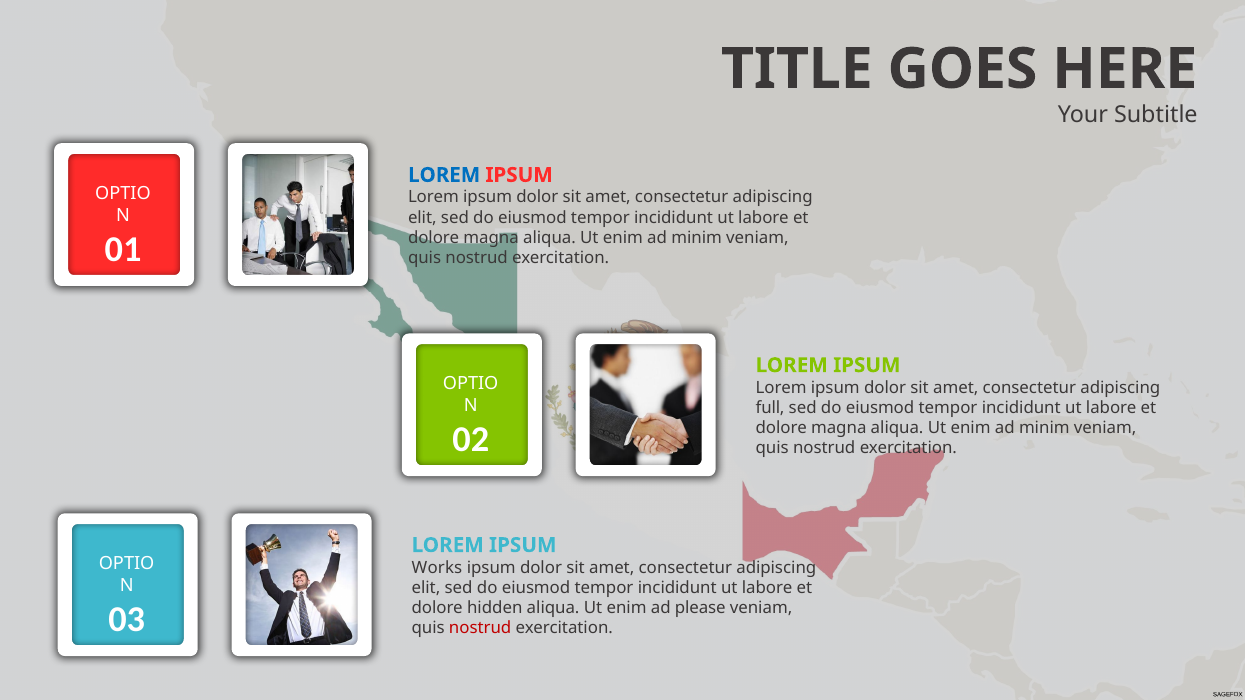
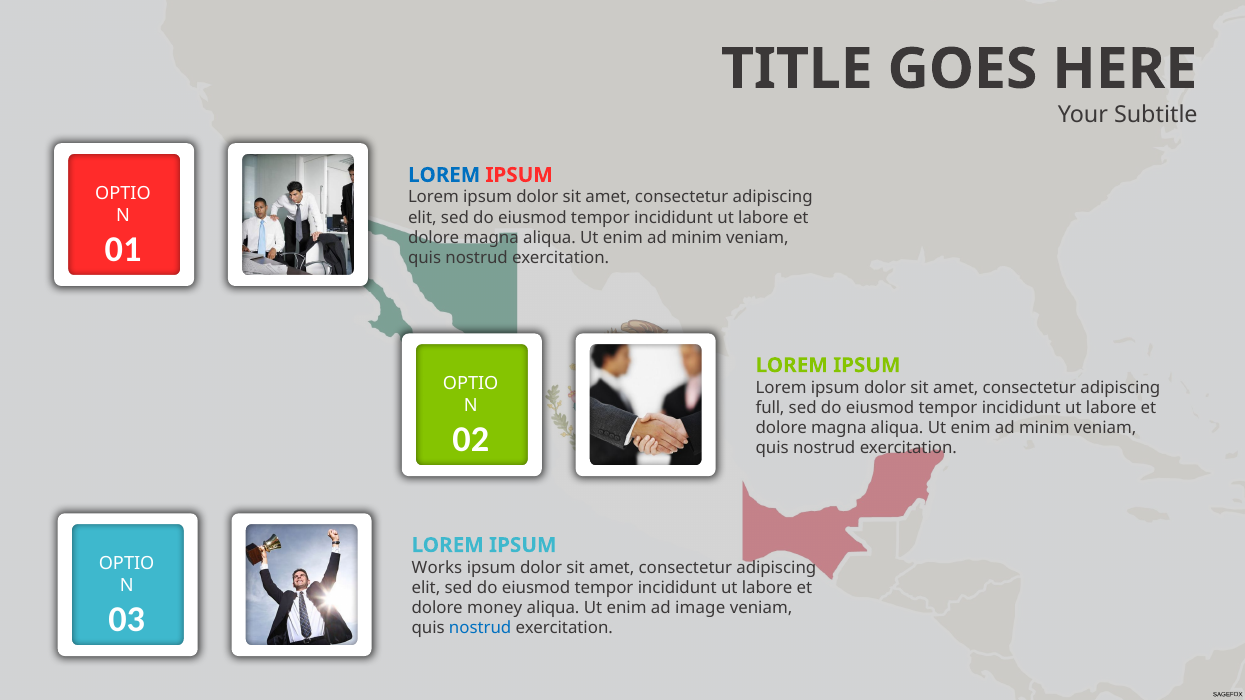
hidden: hidden -> money
please: please -> image
nostrud at (480, 628) colour: red -> blue
